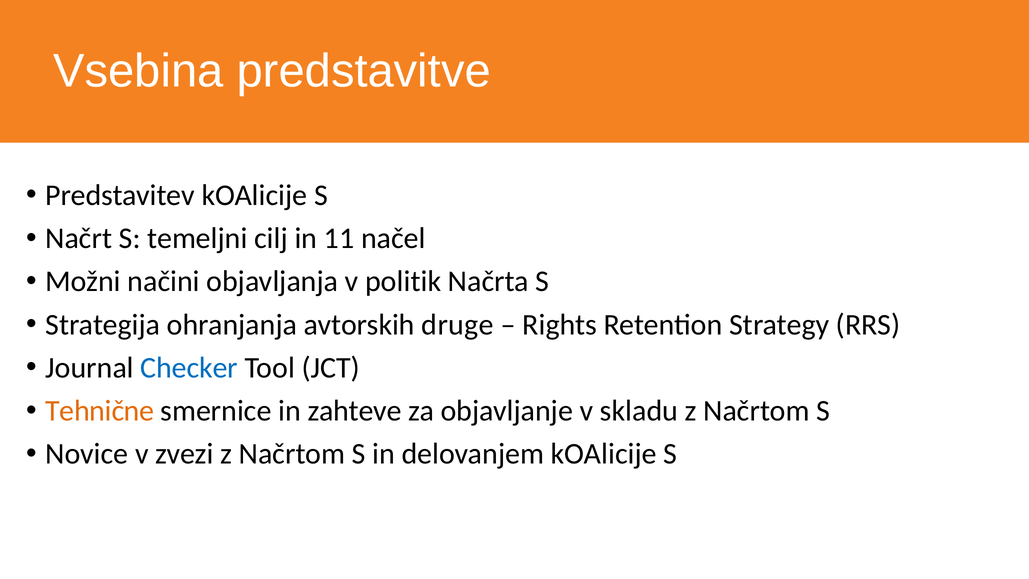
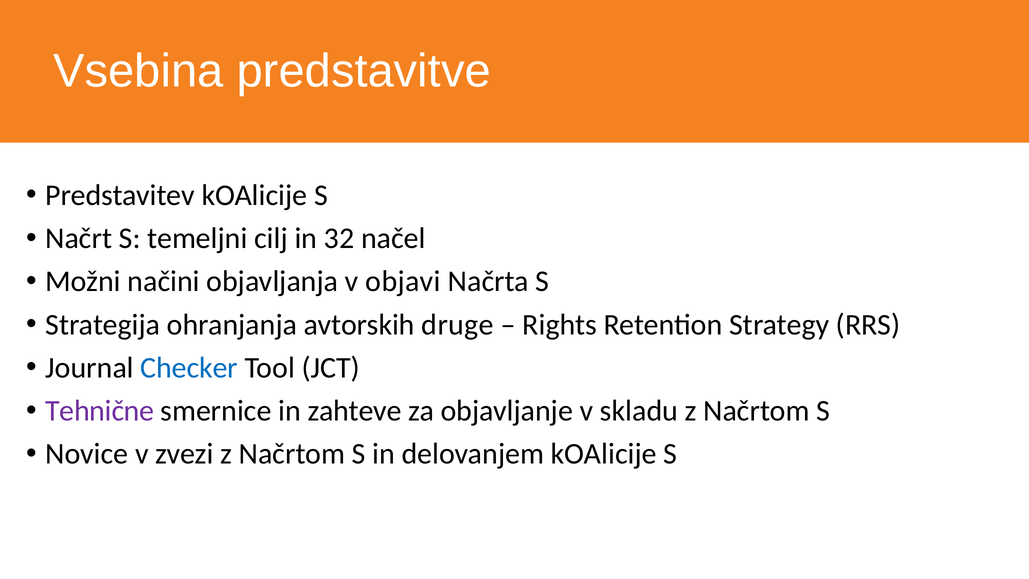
11: 11 -> 32
politik: politik -> objavi
Tehnične colour: orange -> purple
